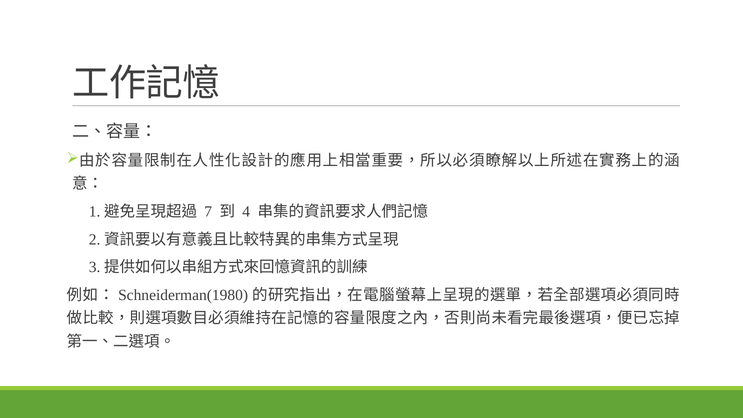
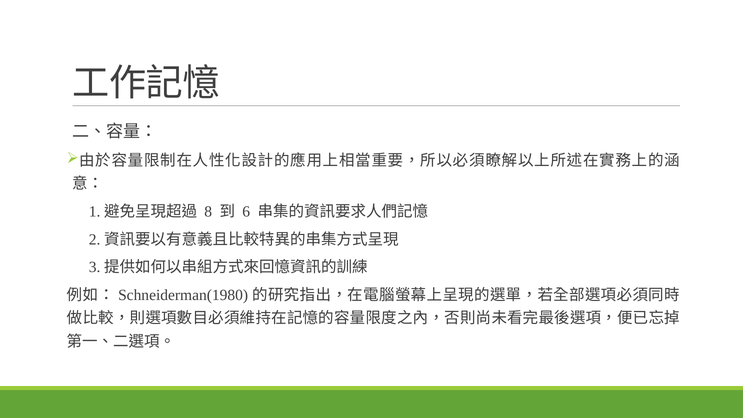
7: 7 -> 8
4: 4 -> 6
